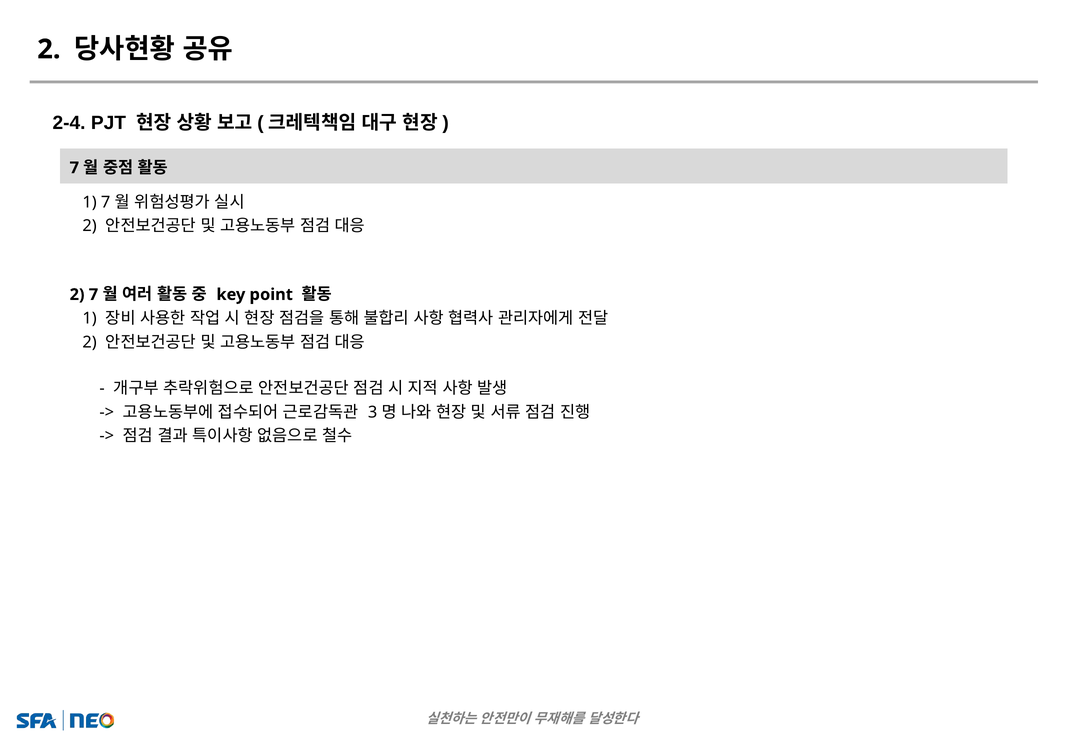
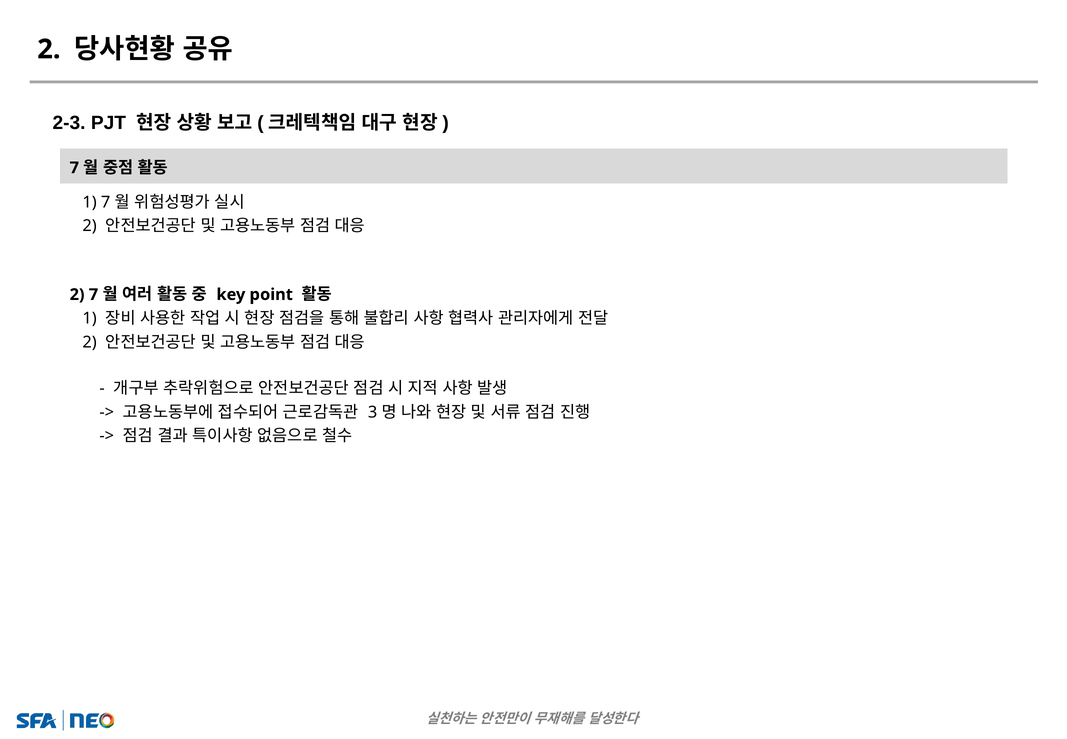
2-4: 2-4 -> 2-3
